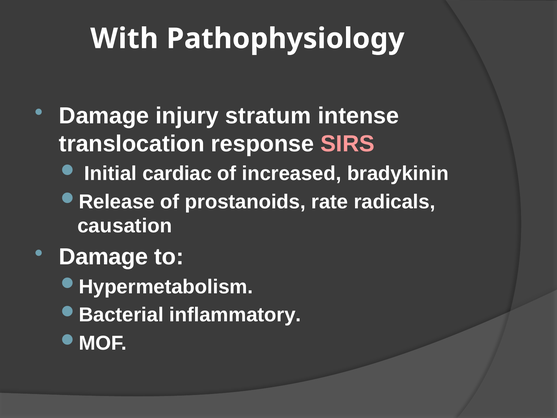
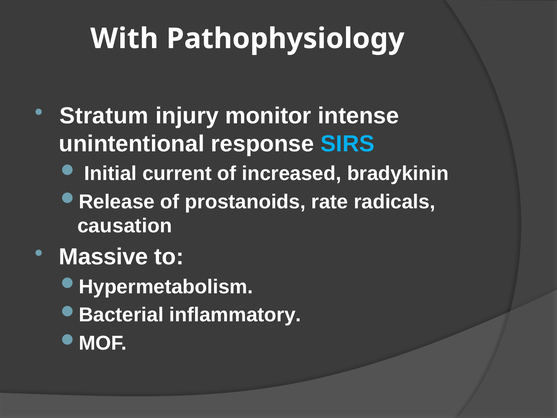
Damage at (104, 116): Damage -> Stratum
stratum: stratum -> monitor
translocation: translocation -> unintentional
SIRS colour: pink -> light blue
cardiac: cardiac -> current
Damage at (103, 257): Damage -> Massive
